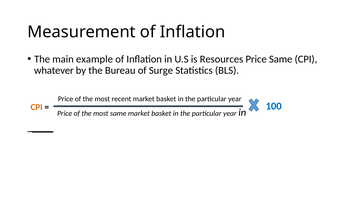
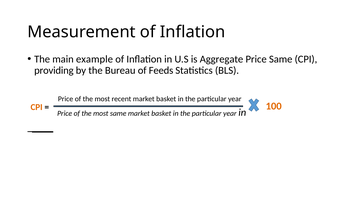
Resources: Resources -> Aggregate
whatever: whatever -> providing
Surge: Surge -> Feeds
100 colour: blue -> orange
